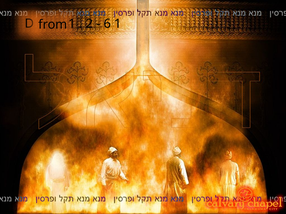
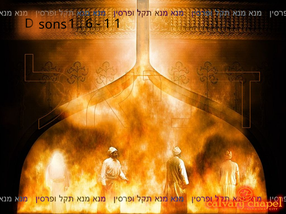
from: from -> sons
2: 2 -> 6
6 at (107, 24): 6 -> 1
